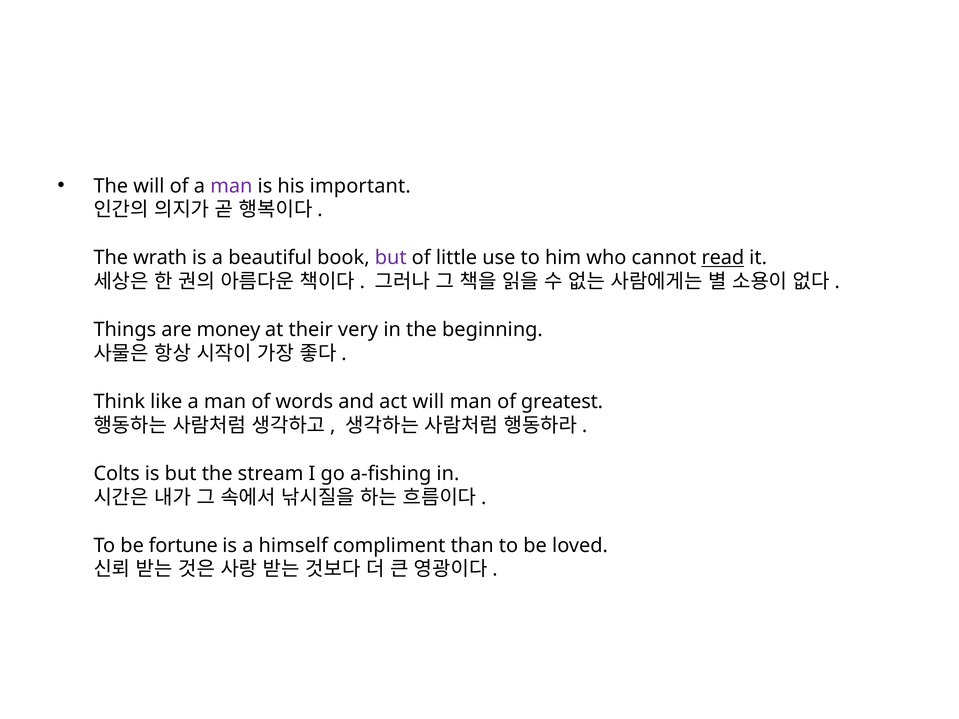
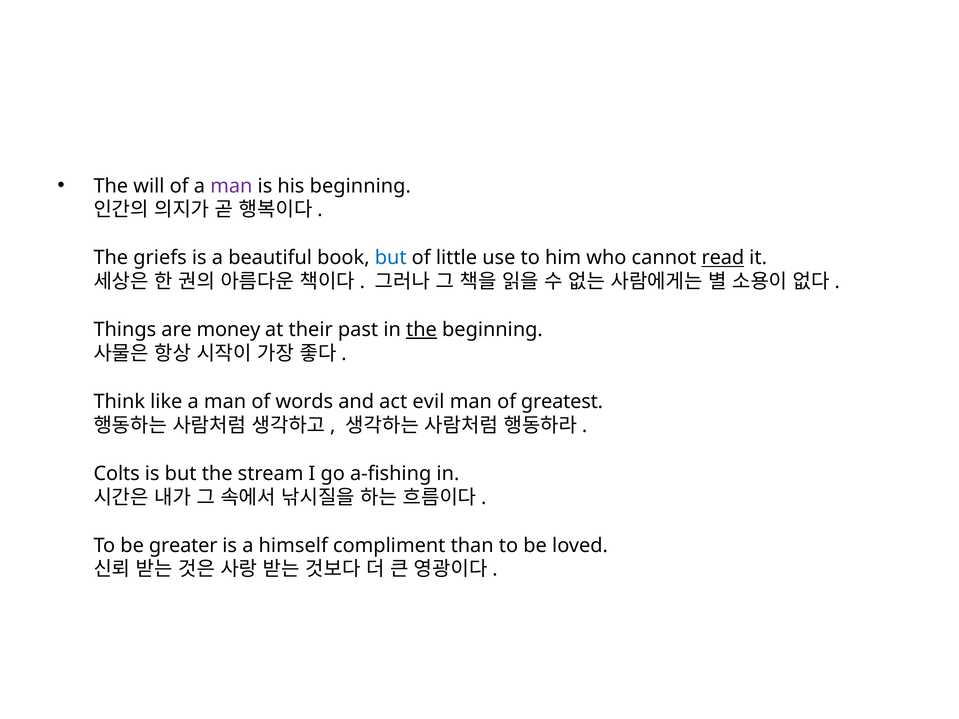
his important: important -> beginning
wrath: wrath -> griefs
but at (391, 258) colour: purple -> blue
very: very -> past
the at (421, 330) underline: none -> present
act will: will -> evil
fortune: fortune -> greater
